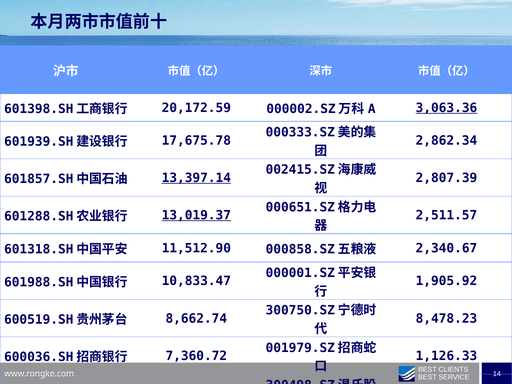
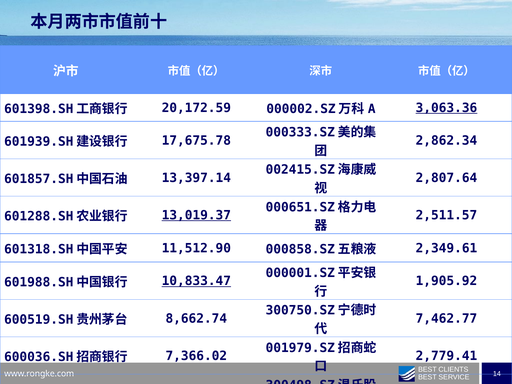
2,807.39: 2,807.39 -> 2,807.64
13,397.14 underline: present -> none
2,340.67: 2,340.67 -> 2,349.61
10,833.47 underline: none -> present
8,478.23: 8,478.23 -> 7,462.77
1,126.33: 1,126.33 -> 2,779.41
7,360.72: 7,360.72 -> 7,366.02
